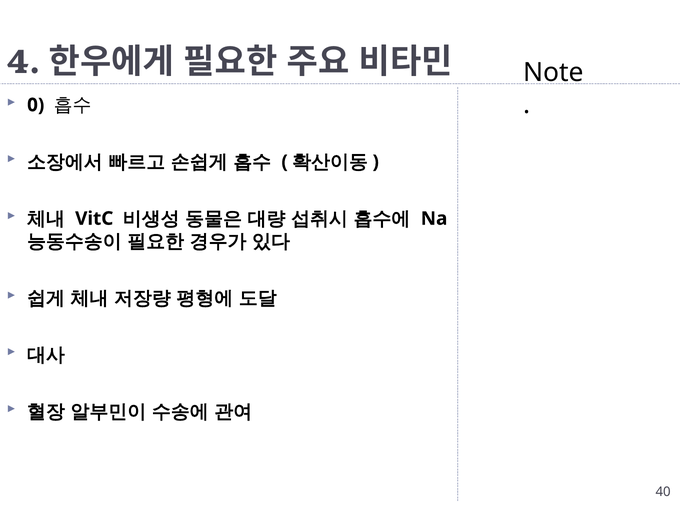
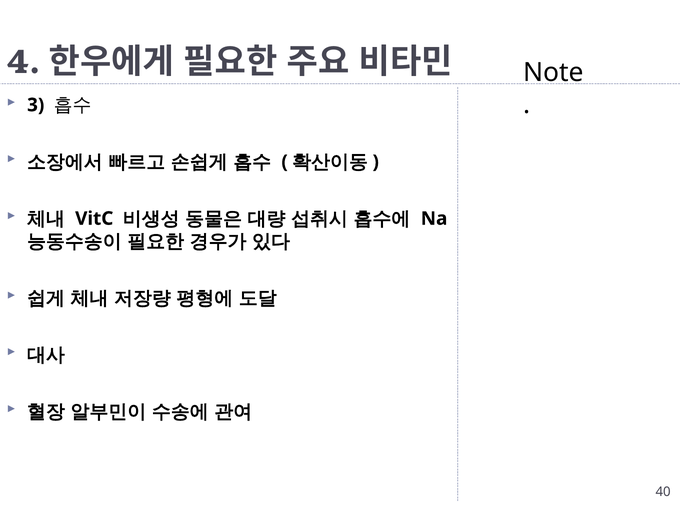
0: 0 -> 3
